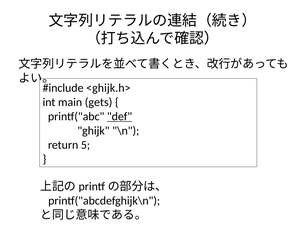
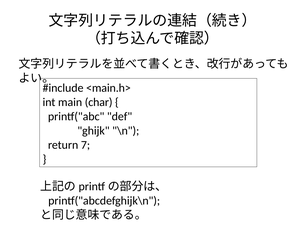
<ghijk.h>: <ghijk.h> -> <main.h>
gets: gets -> char
def underline: present -> none
5: 5 -> 7
